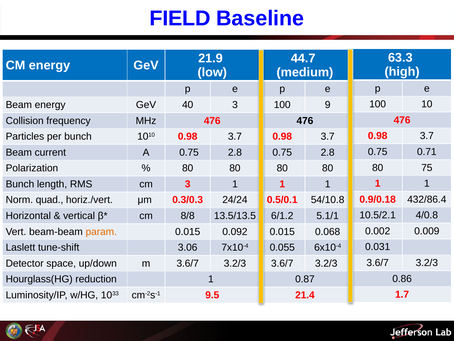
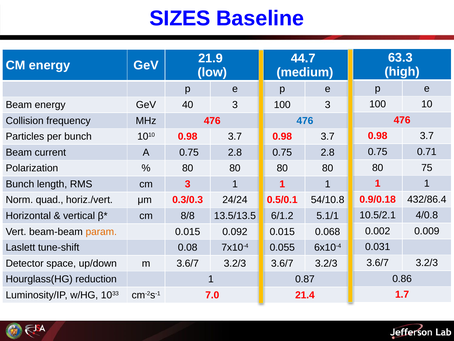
FIELD: FIELD -> SIZES
100 9: 9 -> 3
476 at (305, 121) colour: black -> blue
3.06: 3.06 -> 0.08
9.5: 9.5 -> 7.0
